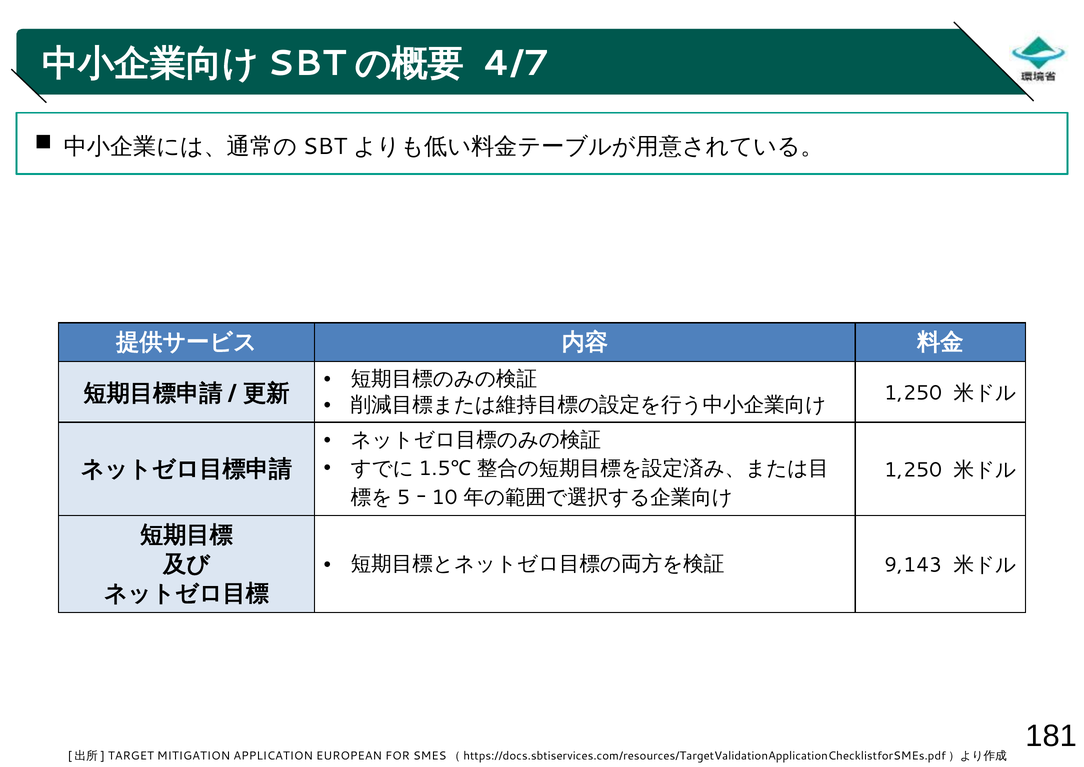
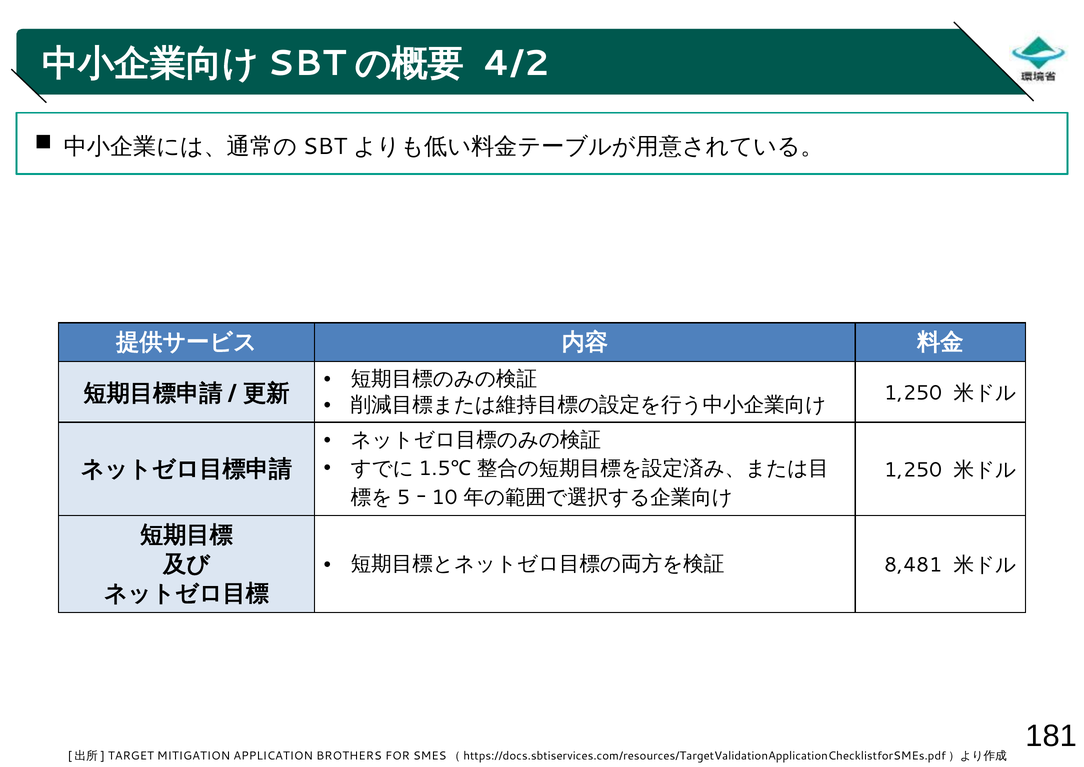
4/7: 4/7 -> 4/2
9,143: 9,143 -> 8,481
EUROPEAN: EUROPEAN -> BROTHERS
